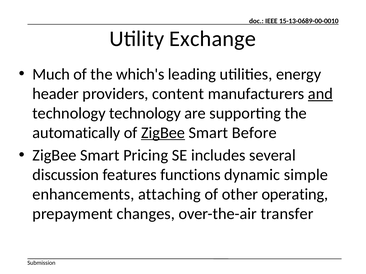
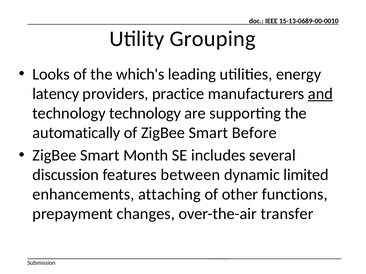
Exchange: Exchange -> Grouping
Much: Much -> Looks
header: header -> latency
content: content -> practice
ZigBee at (163, 133) underline: present -> none
Pricing: Pricing -> Month
functions: functions -> between
simple: simple -> limited
operating: operating -> functions
